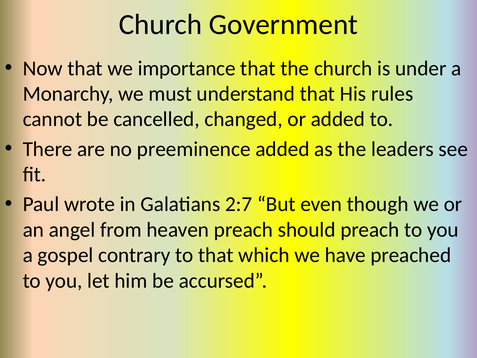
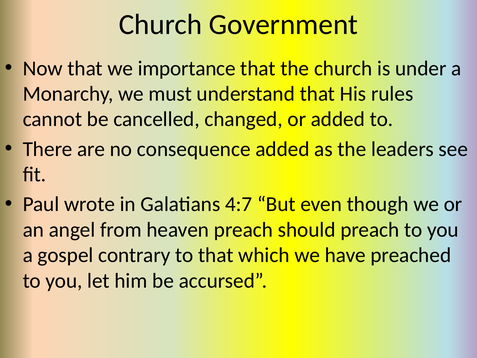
preeminence: preeminence -> consequence
2:7: 2:7 -> 4:7
